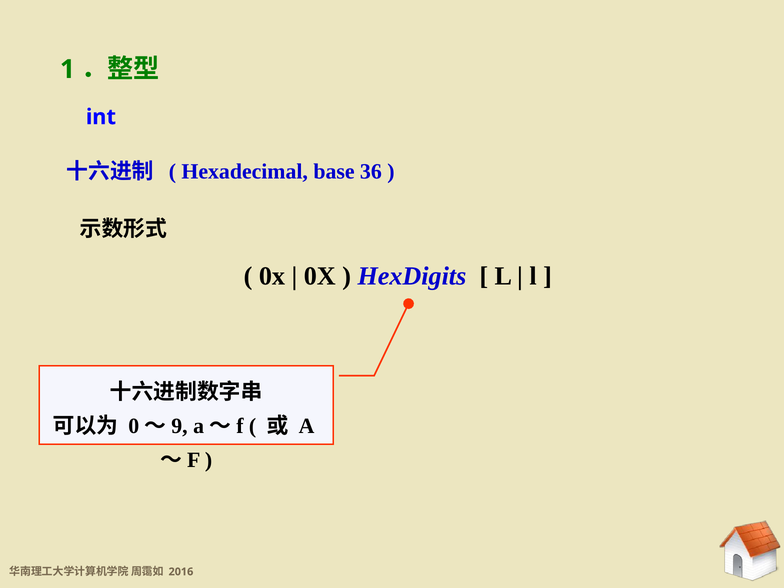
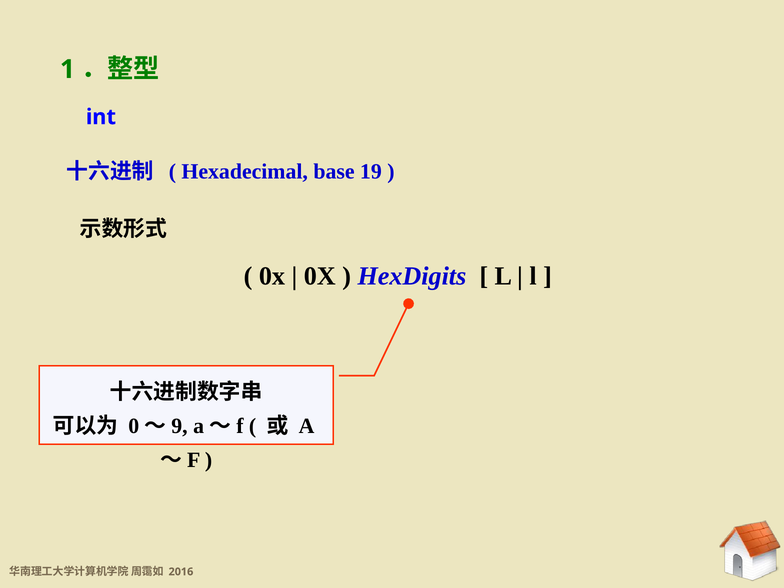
36: 36 -> 19
